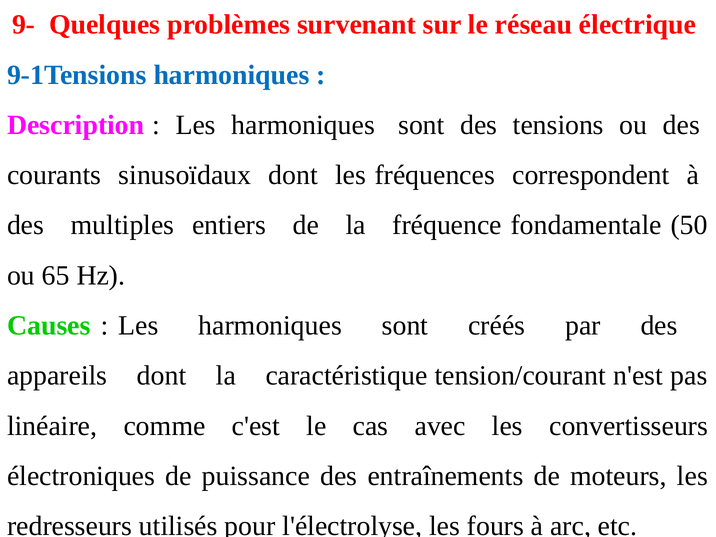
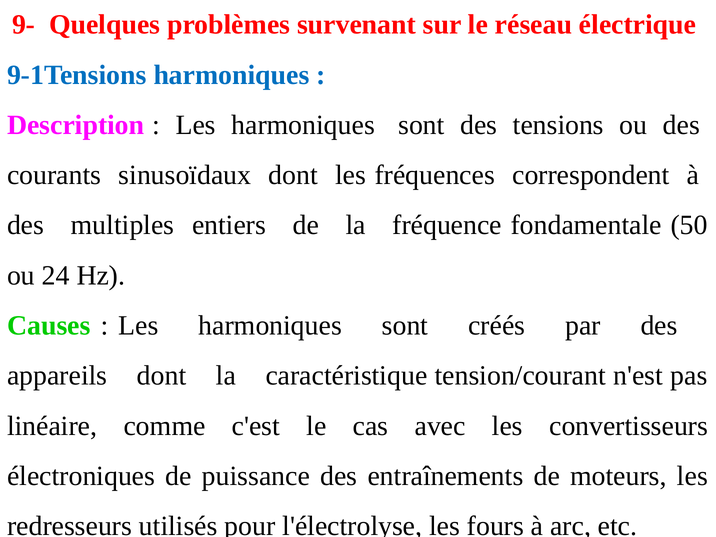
65: 65 -> 24
